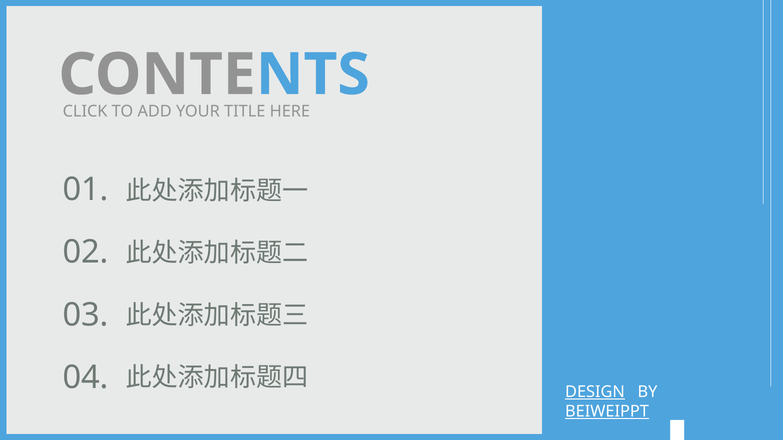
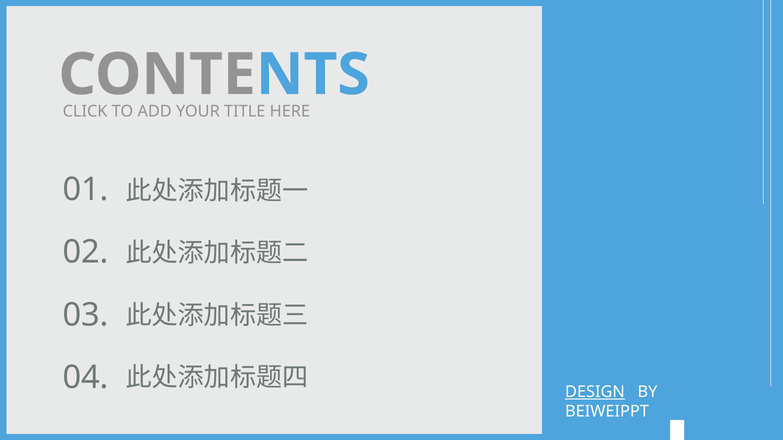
BEIWEIPPT underline: present -> none
